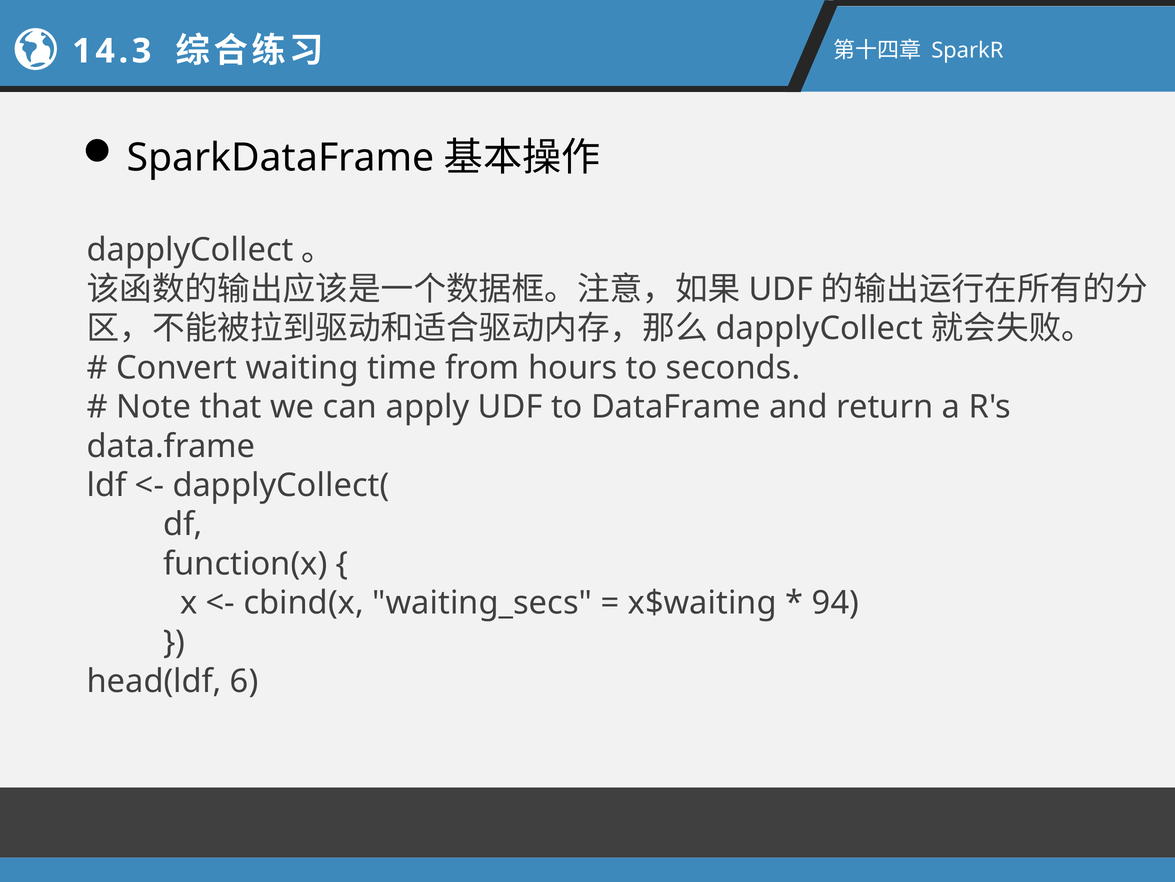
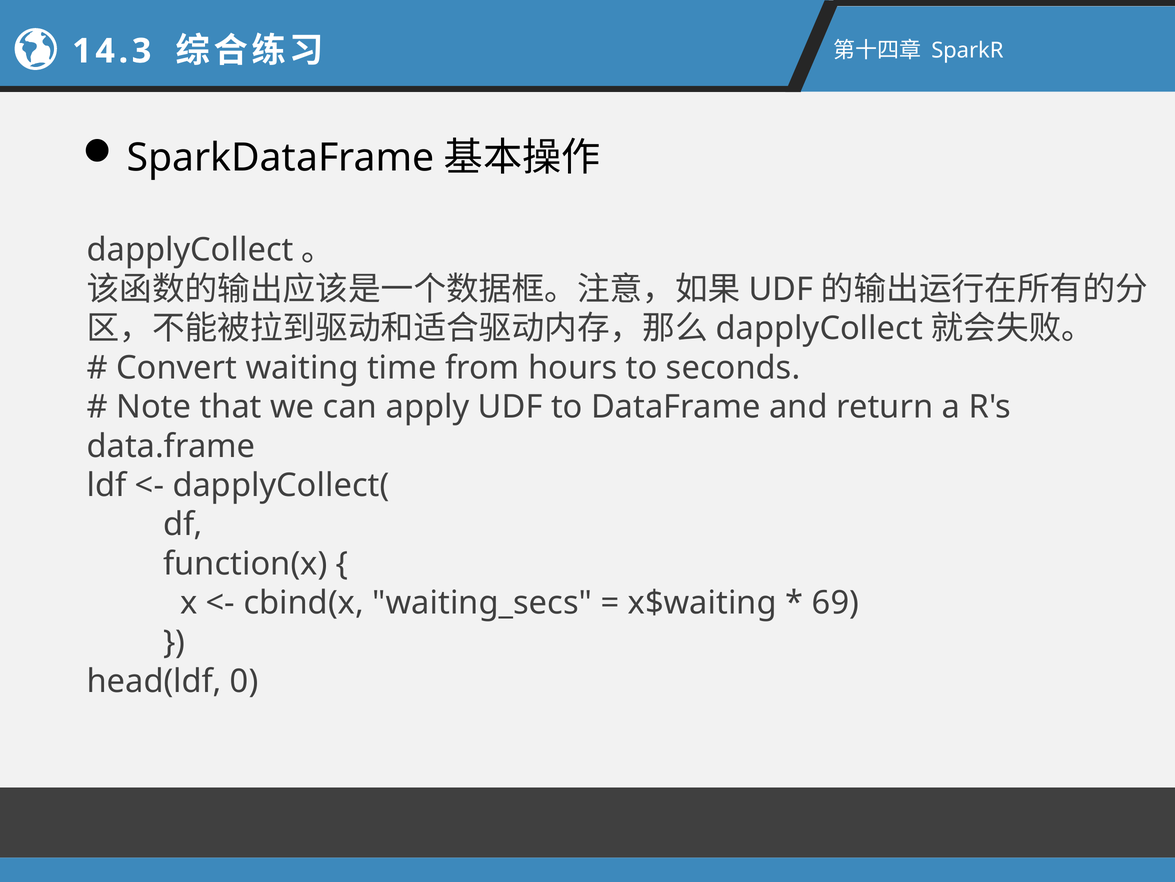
94: 94 -> 69
6: 6 -> 0
